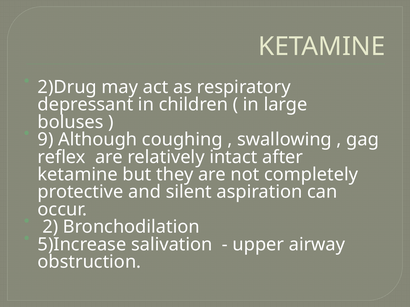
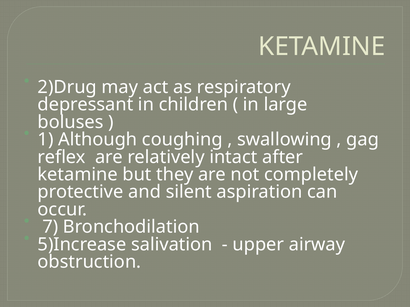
9: 9 -> 1
2: 2 -> 7
